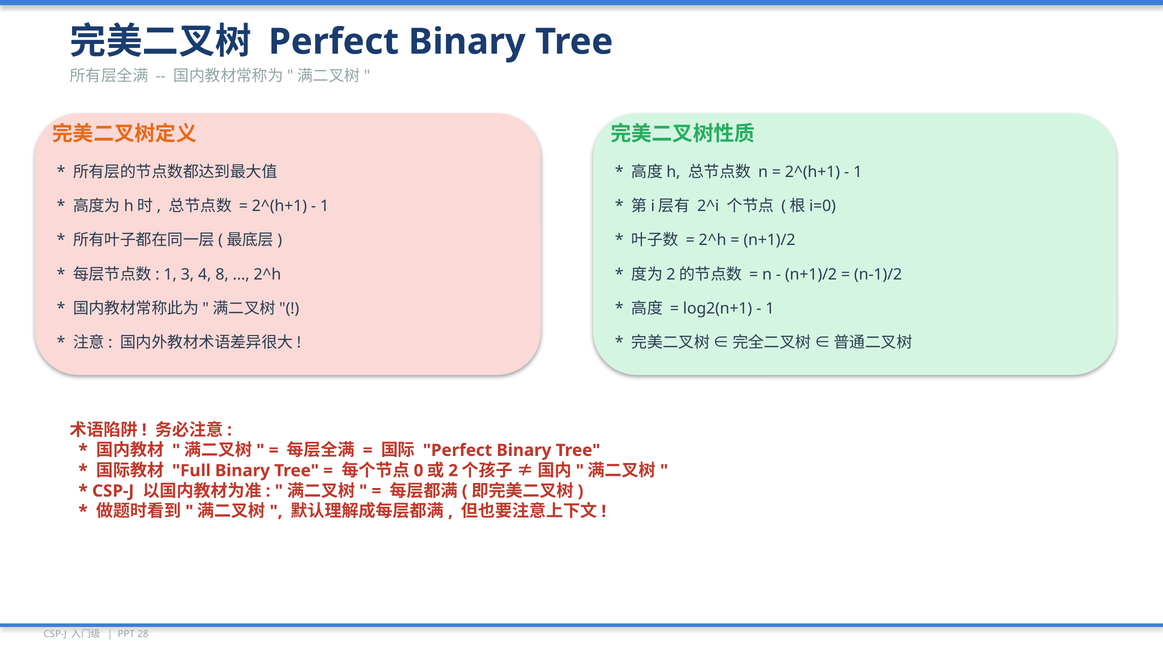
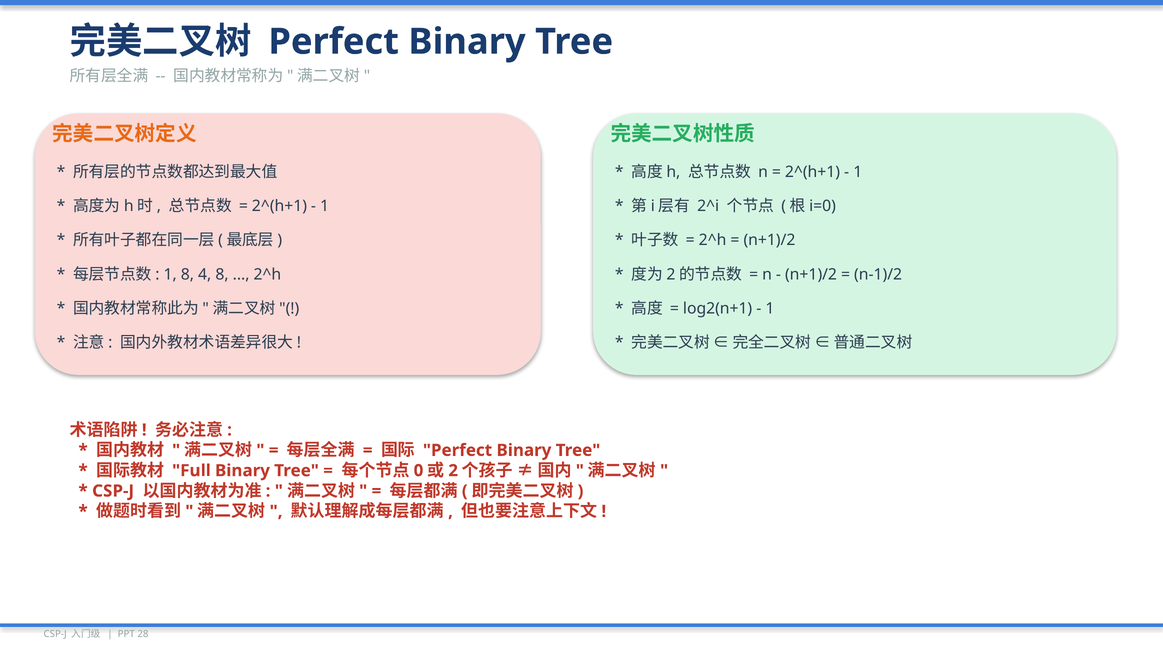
1 3: 3 -> 8
